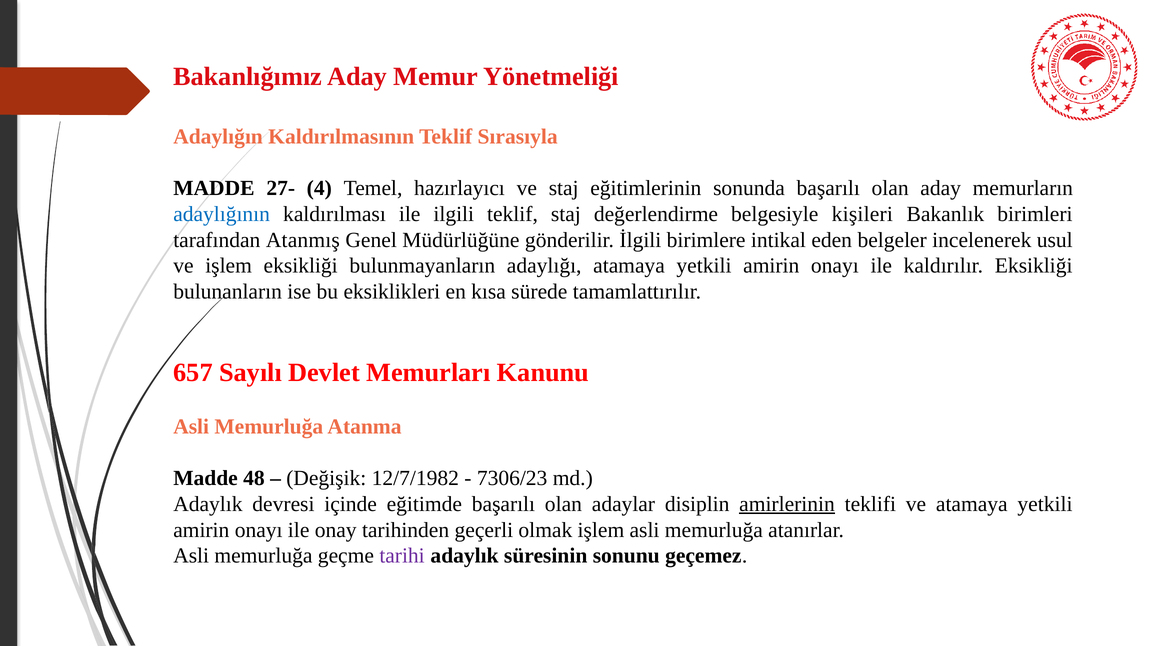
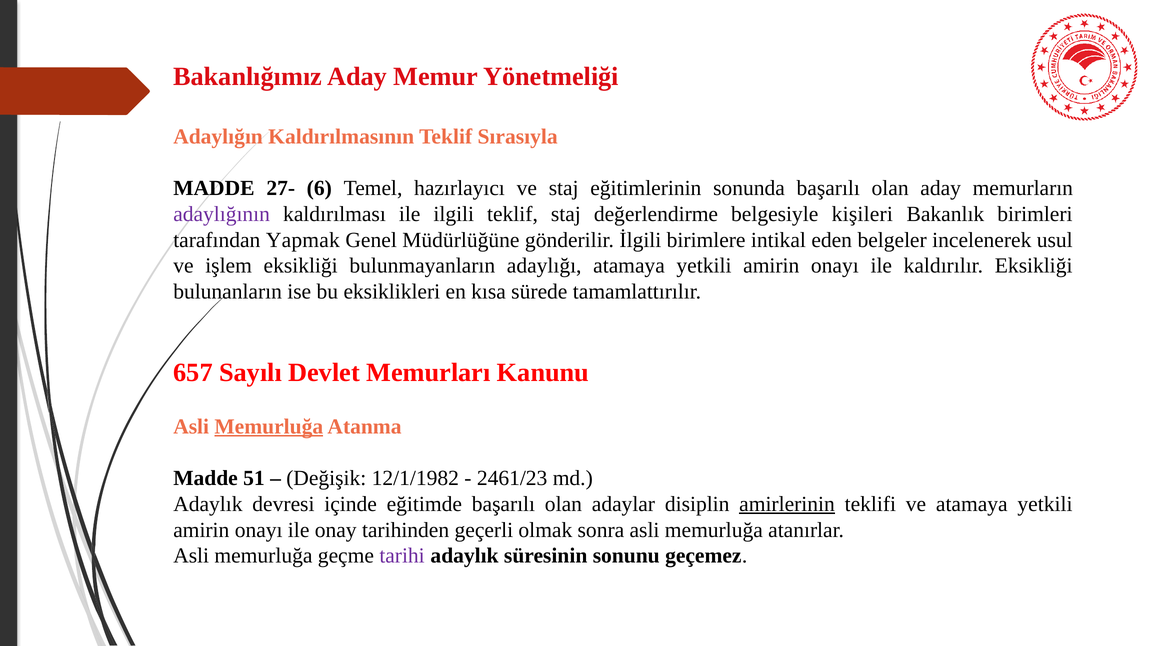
4: 4 -> 6
adaylığının colour: blue -> purple
Atanmış: Atanmış -> Yapmak
Memurluğa at (269, 427) underline: none -> present
48: 48 -> 51
12/7/1982: 12/7/1982 -> 12/1/1982
7306/23: 7306/23 -> 2461/23
olmak işlem: işlem -> sonra
